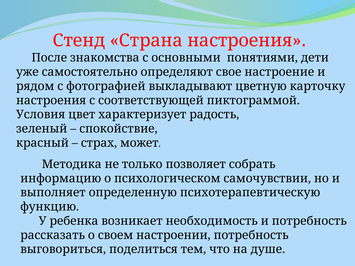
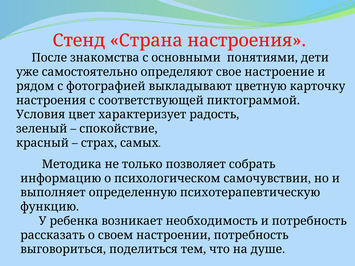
может: может -> самых
